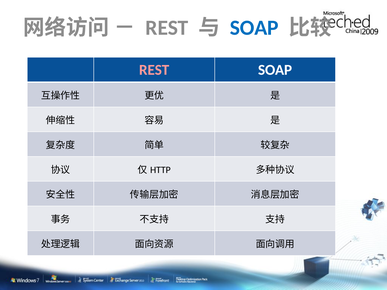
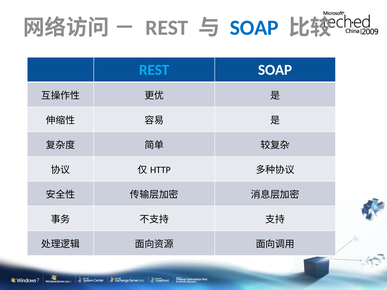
REST at (154, 70) colour: pink -> light blue
